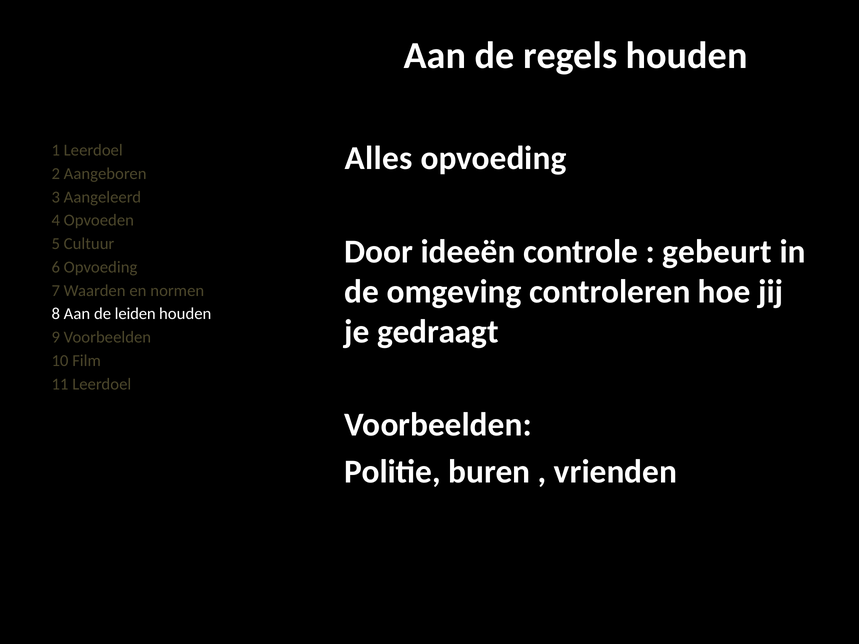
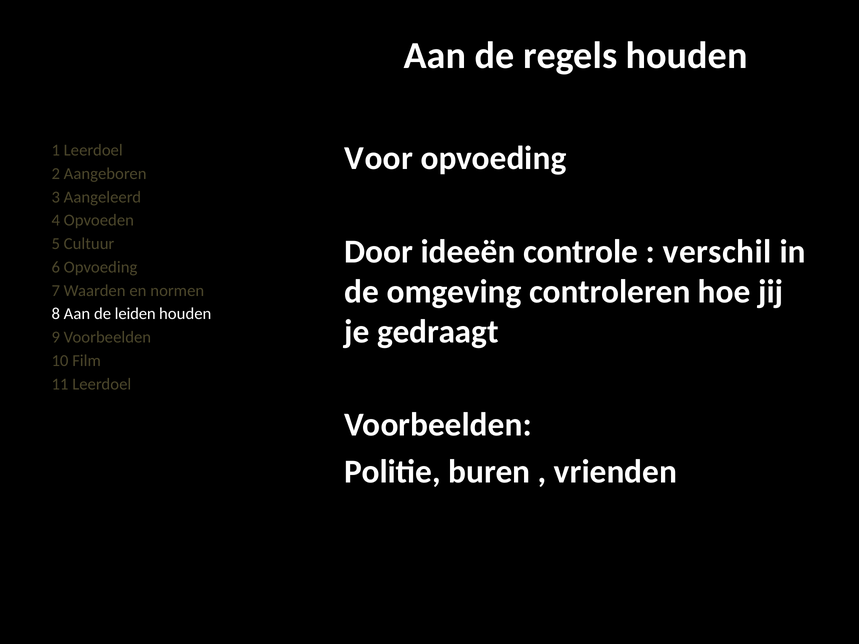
Alles: Alles -> Voor
gebeurt: gebeurt -> verschil
